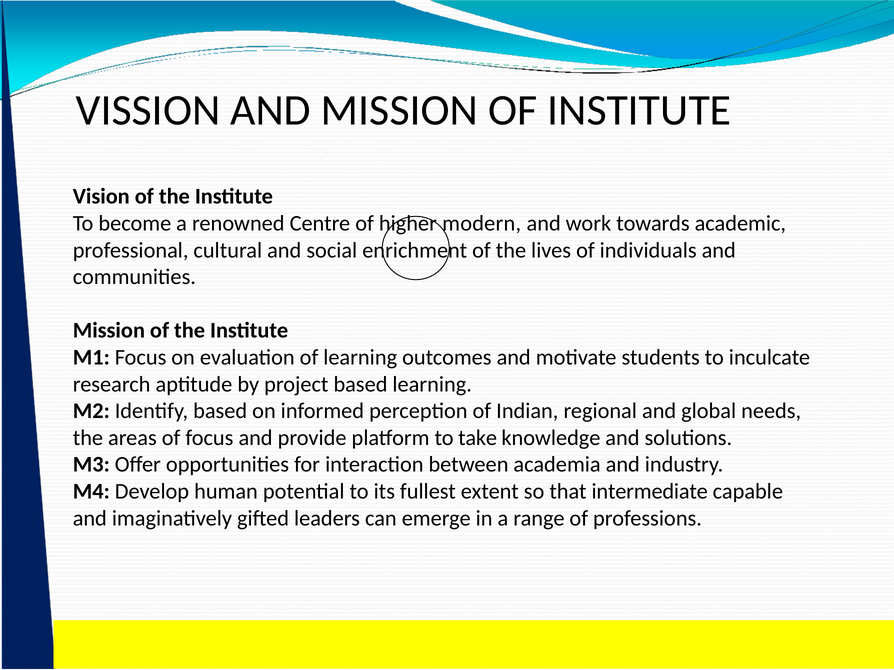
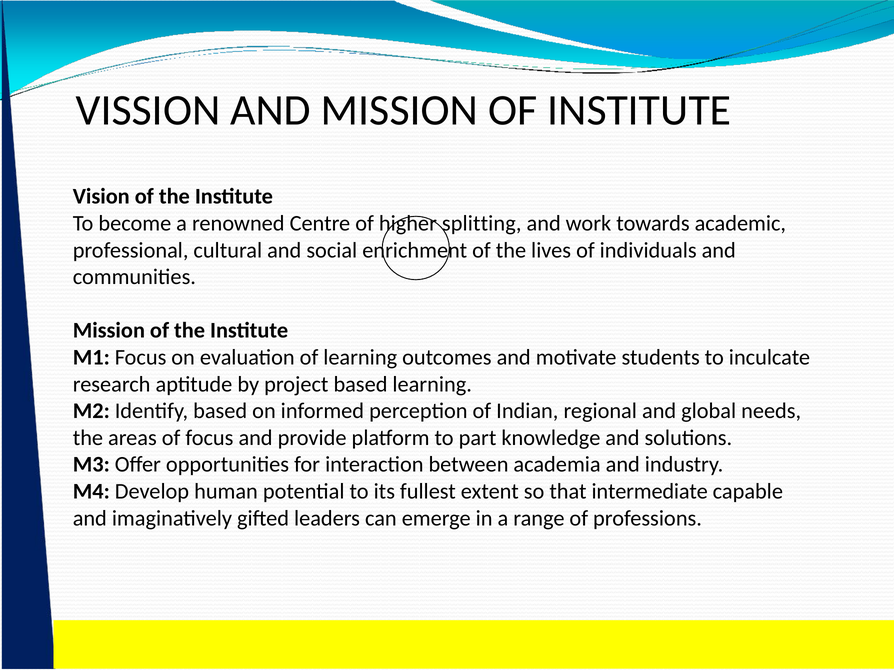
modern: modern -> splitting
take: take -> part
